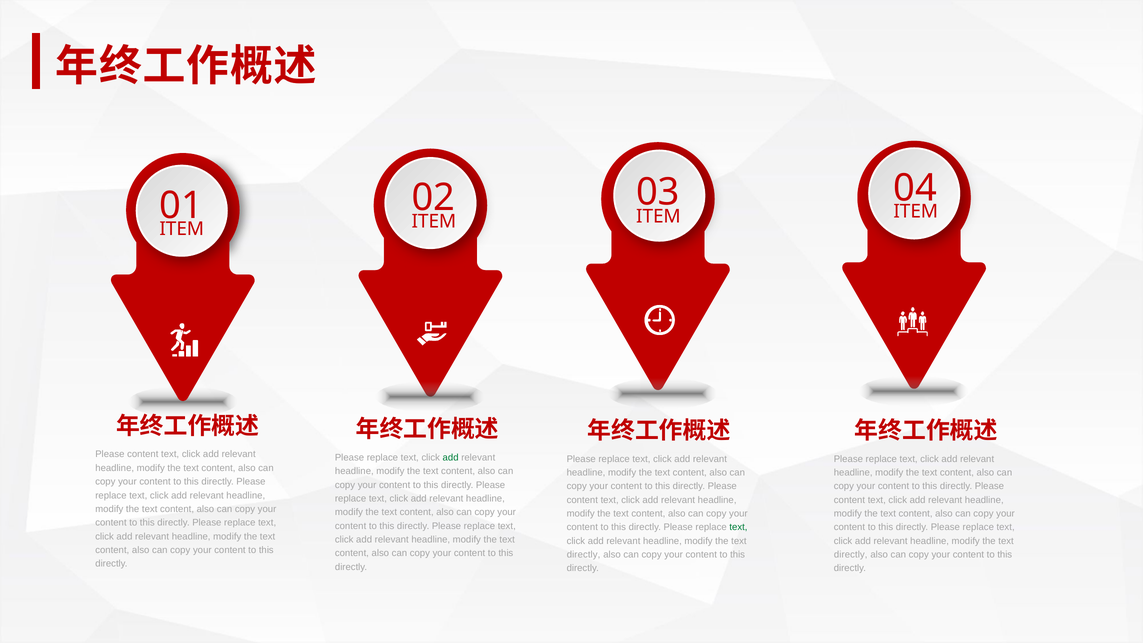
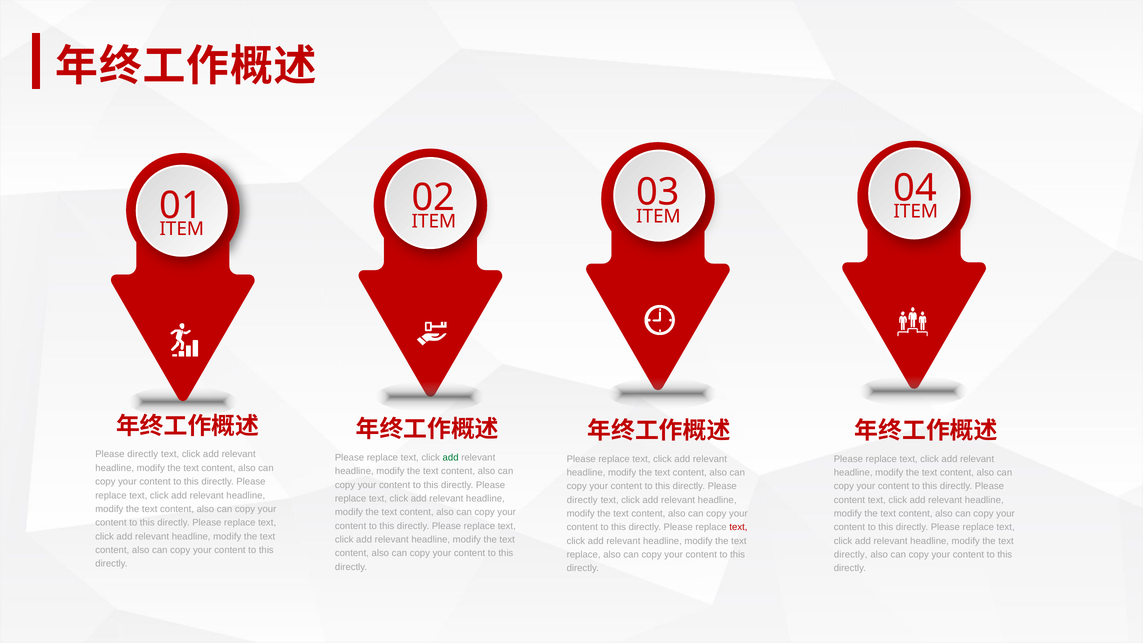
content at (143, 454): content -> directly
content at (582, 500): content -> directly
text at (738, 527) colour: green -> red
directly at (584, 555): directly -> replace
